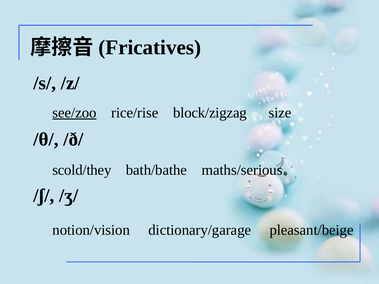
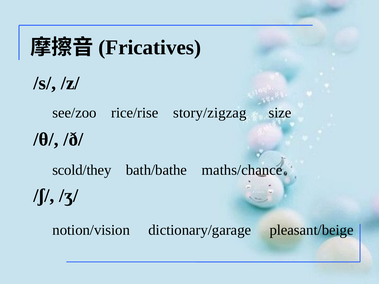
see/zoo underline: present -> none
block/zigzag: block/zigzag -> story/zigzag
maths/serious: maths/serious -> maths/chance
